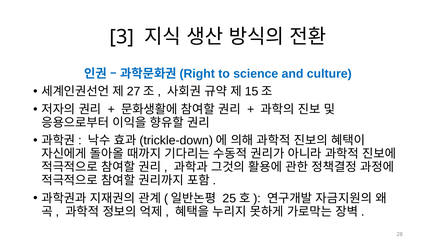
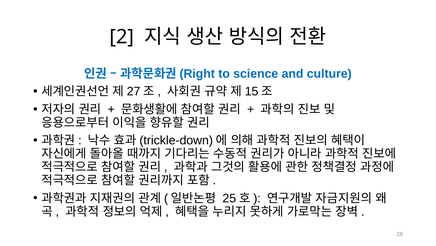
3: 3 -> 2
